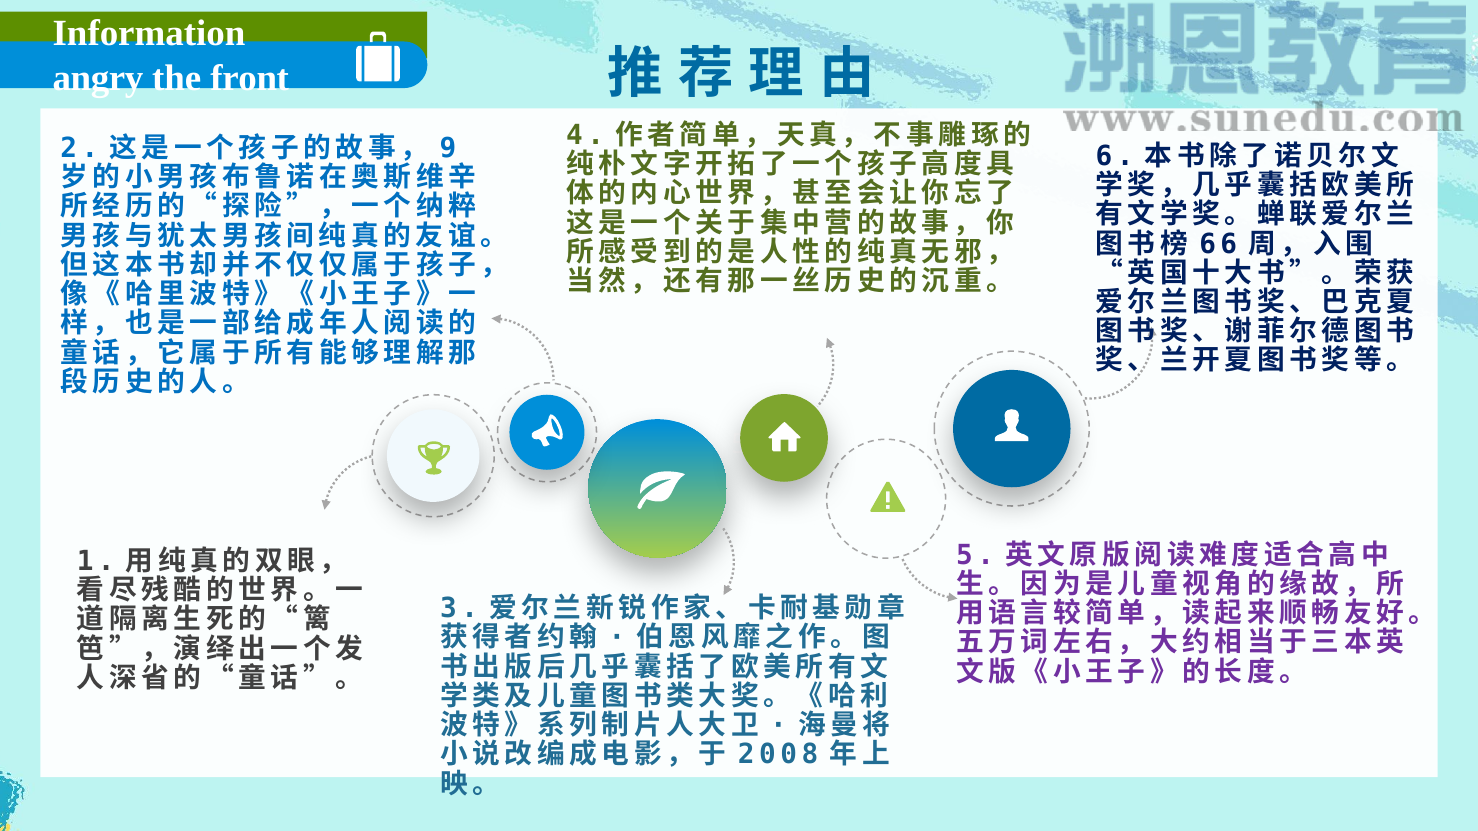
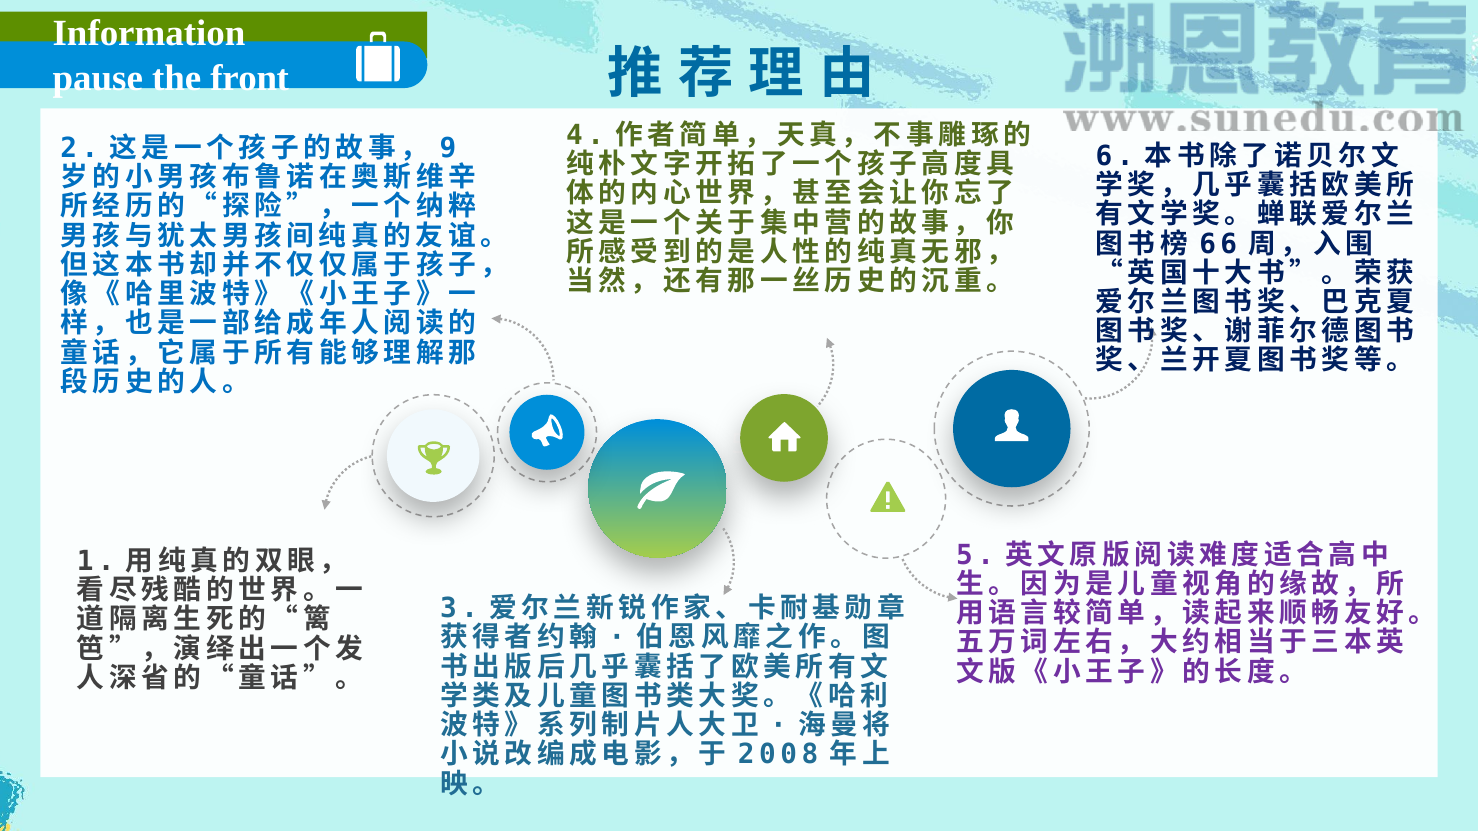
angry: angry -> pause
